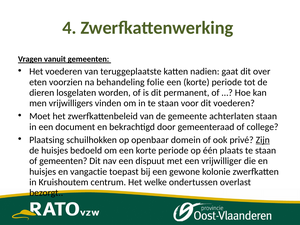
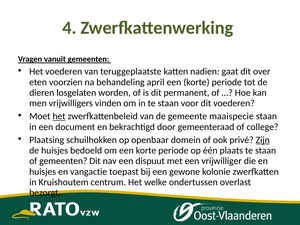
folie: folie -> april
het at (59, 116) underline: none -> present
achterlaten: achterlaten -> maaispecie
